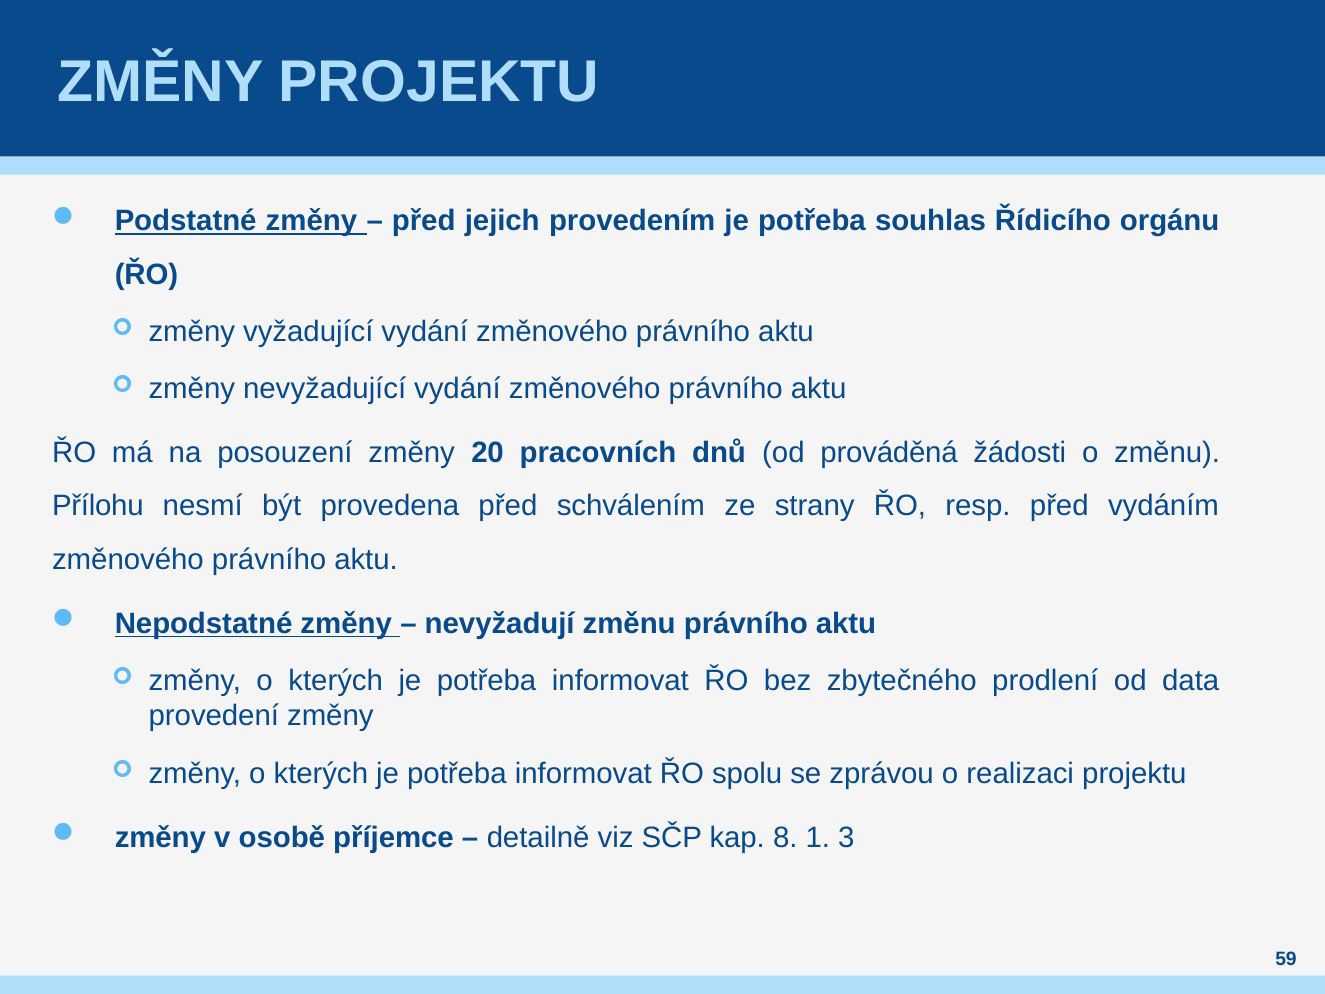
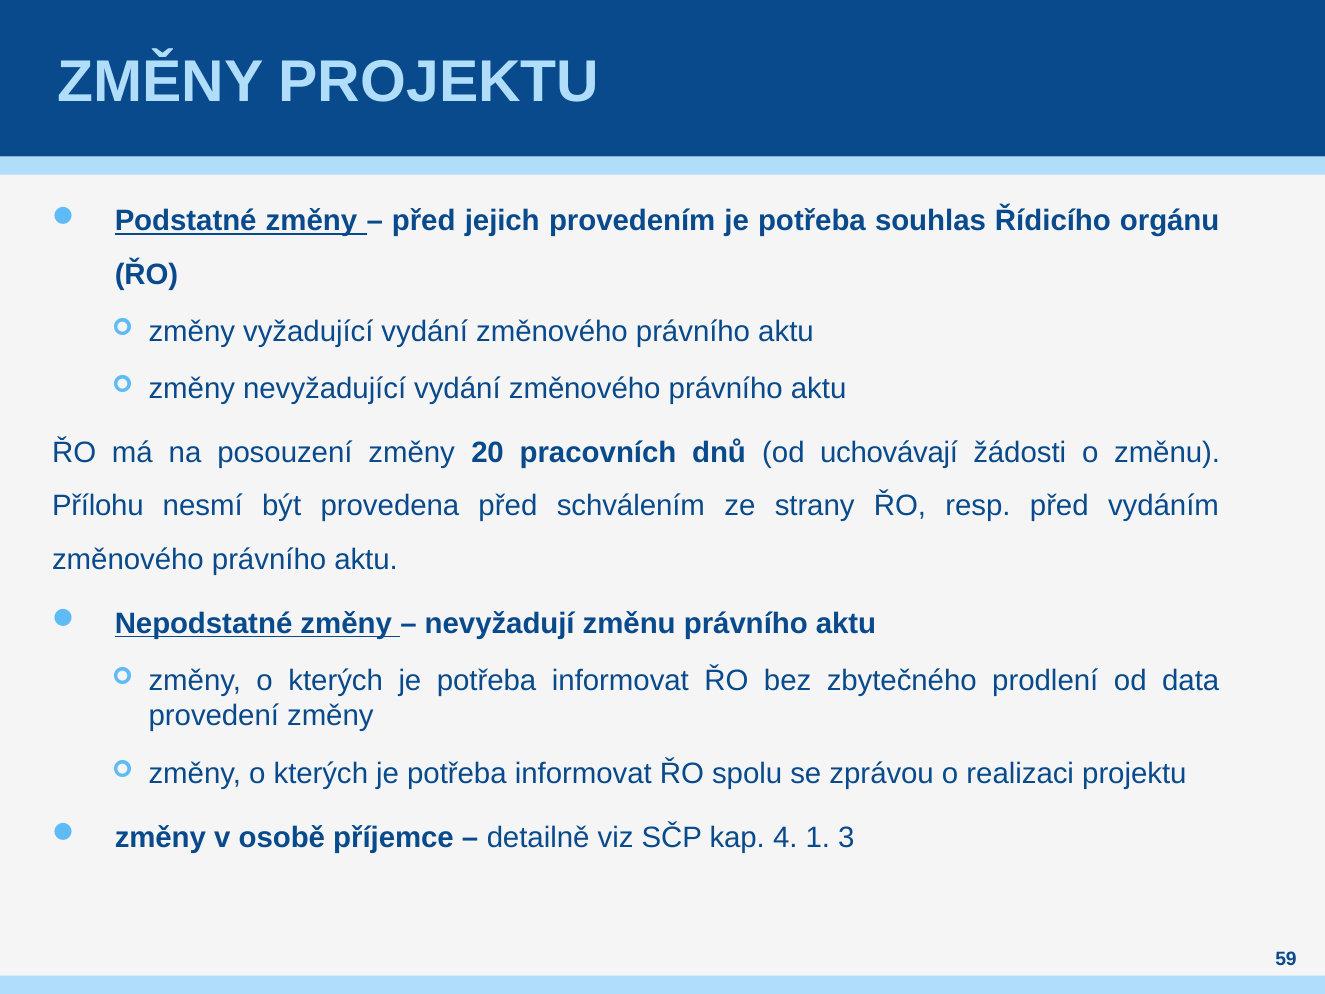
prováděná: prováděná -> uchovávají
8: 8 -> 4
